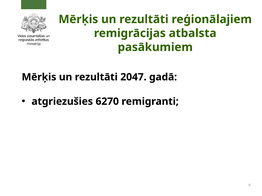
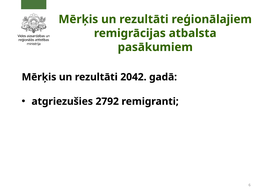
2047: 2047 -> 2042
6270: 6270 -> 2792
